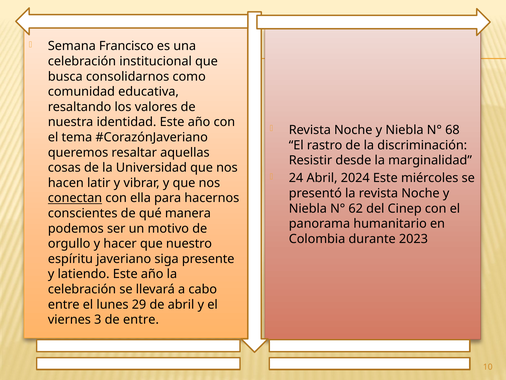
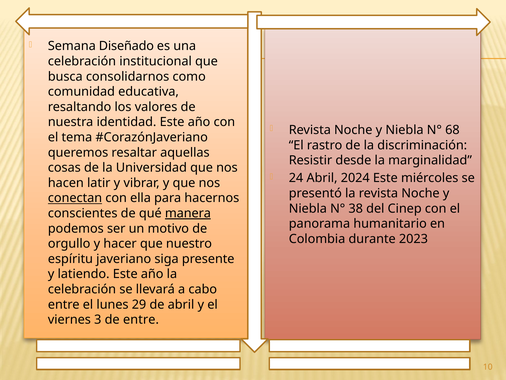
Francisco: Francisco -> Diseñado
62: 62 -> 38
manera underline: none -> present
